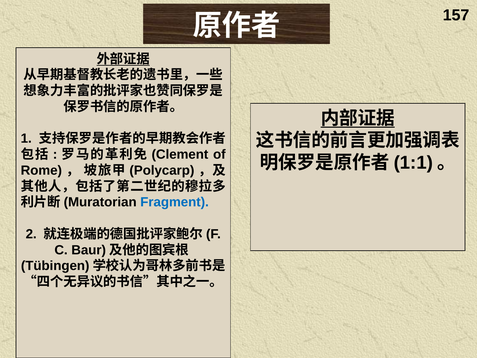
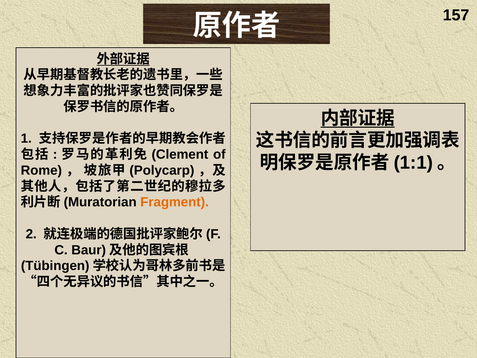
Fragment colour: blue -> orange
